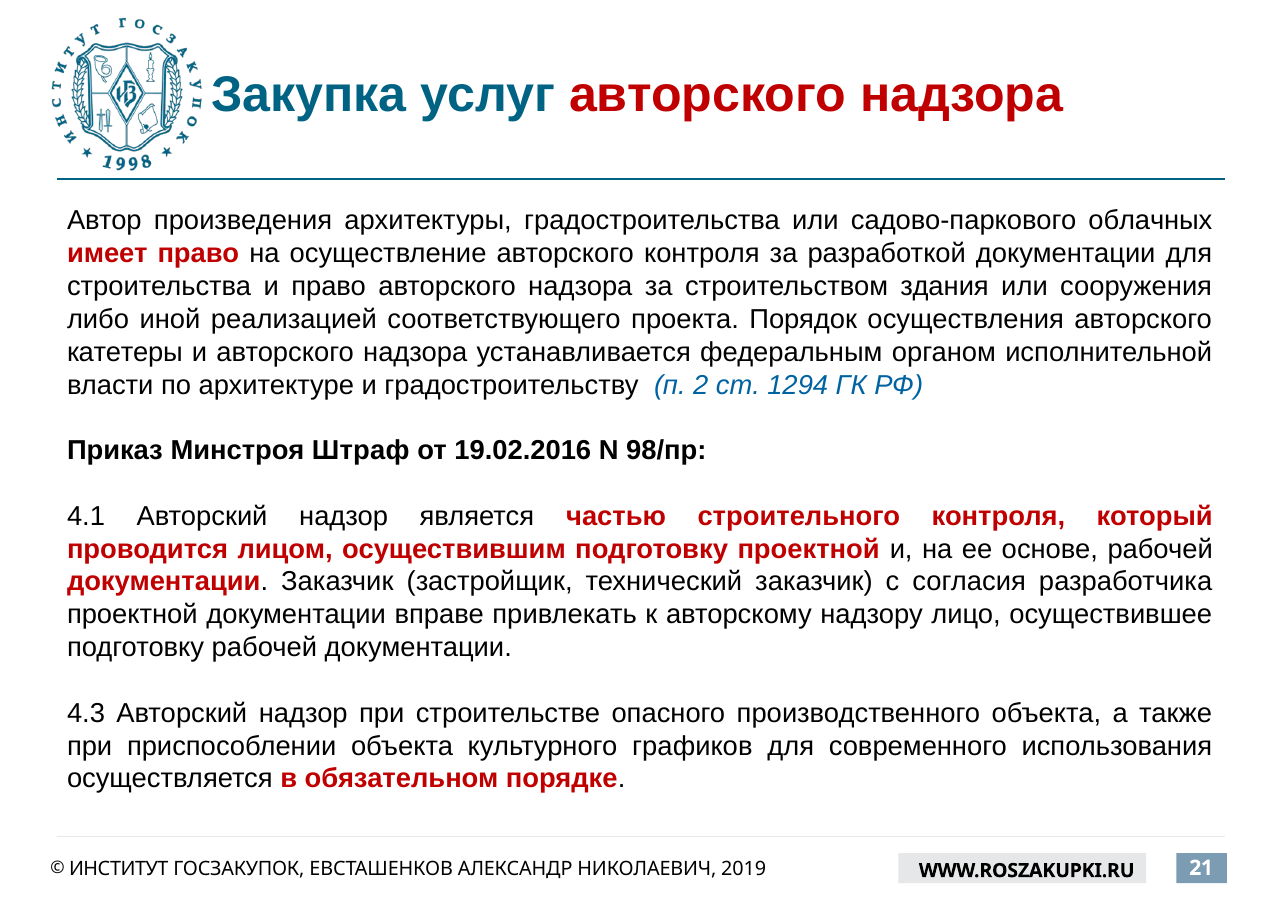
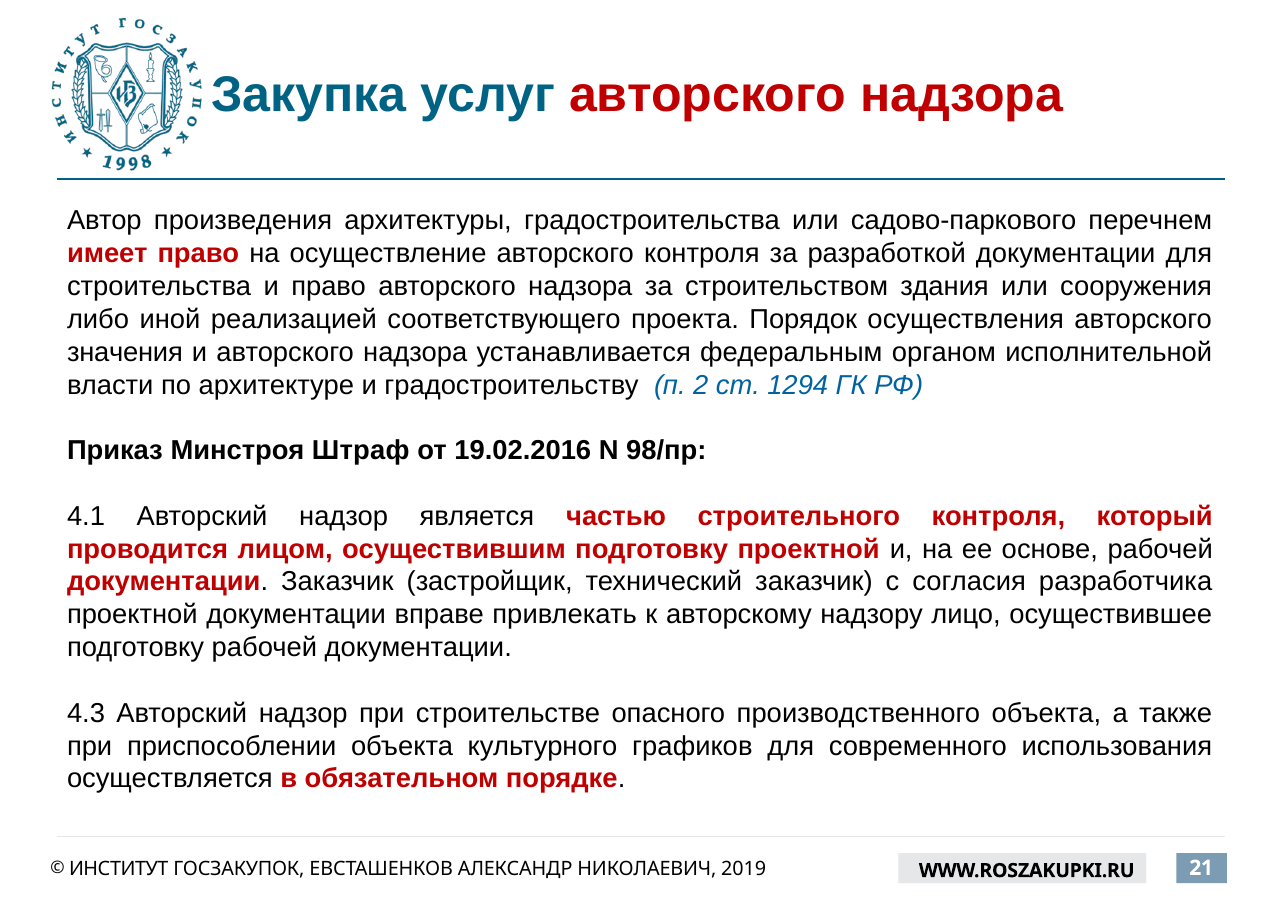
облачных: облачных -> перечнем
катетеры: катетеры -> значения
